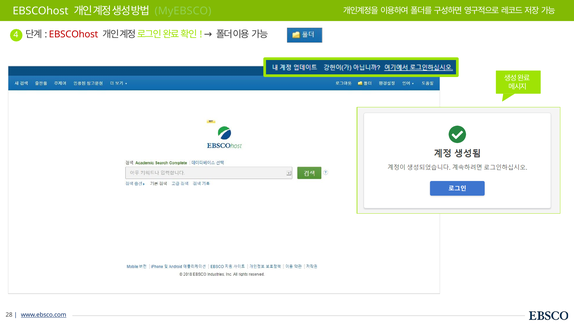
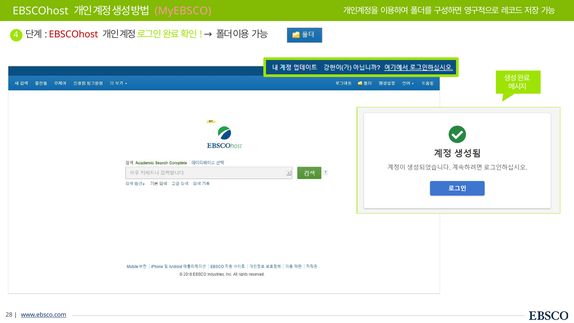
MyEBSCO colour: light green -> pink
